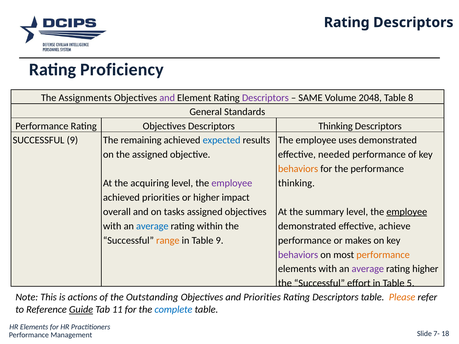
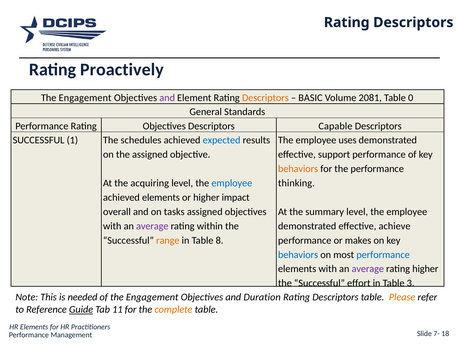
Proficiency: Proficiency -> Proactively
Assignments at (85, 98): Assignments -> Engagement
Descriptors at (265, 98) colour: purple -> orange
SAME: SAME -> BASIC
2048: 2048 -> 2081
8: 8 -> 0
Descriptors Thinking: Thinking -> Capable
SUCCESSFUL 9: 9 -> 1
remaining: remaining -> schedules
needed: needed -> support
employee at (232, 183) colour: purple -> blue
achieved priorities: priorities -> elements
employee at (407, 212) underline: present -> none
average at (152, 226) colour: blue -> purple
Table 9: 9 -> 8
behaviors at (298, 255) colour: purple -> blue
performance at (383, 255) colour: orange -> blue
5: 5 -> 3
actions: actions -> needed
of the Outstanding: Outstanding -> Engagement
and Priorities: Priorities -> Duration
complete colour: blue -> orange
